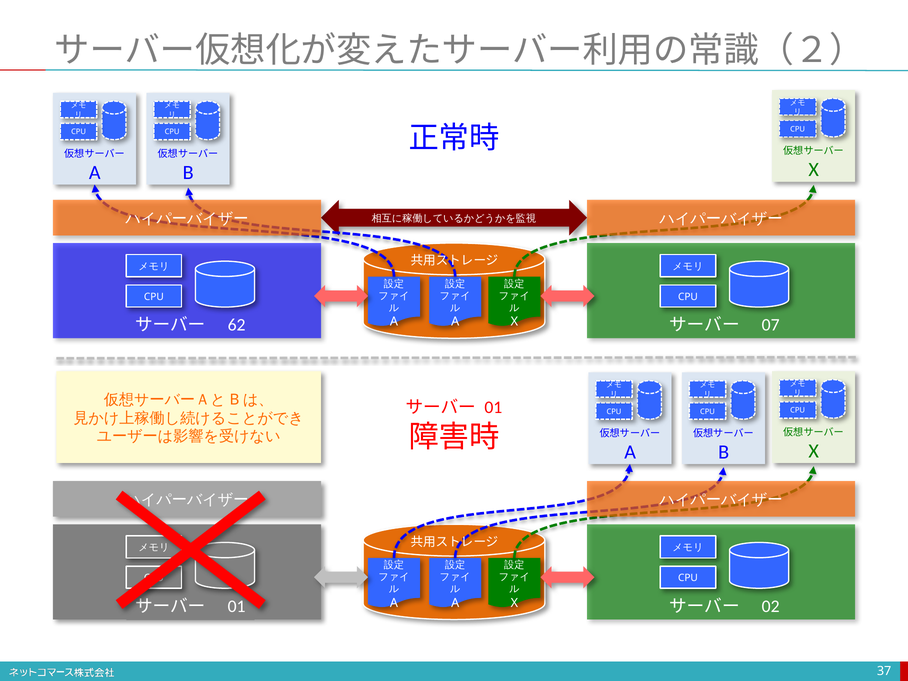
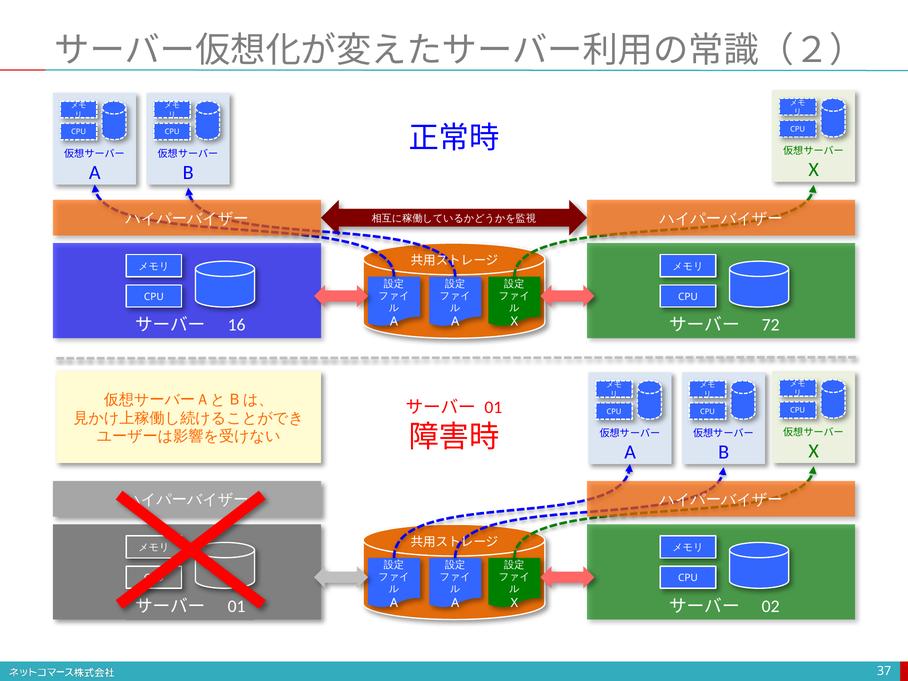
62: 62 -> 16
07: 07 -> 72
